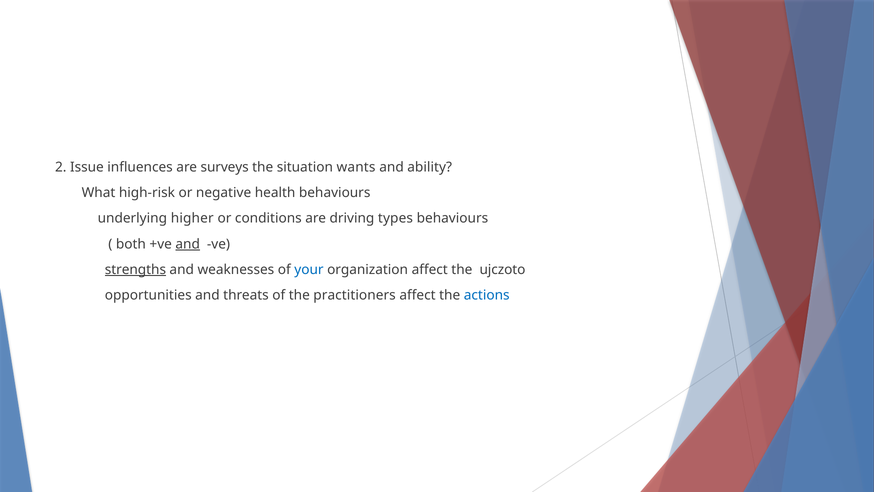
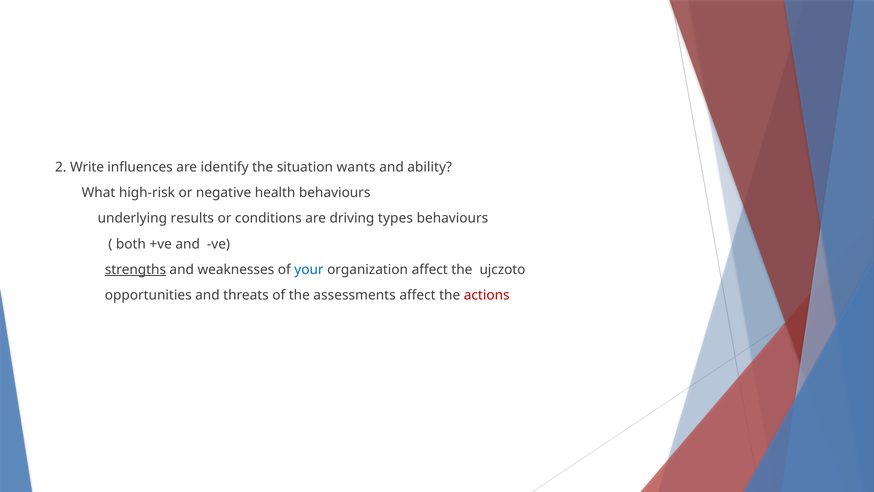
Issue: Issue -> Write
surveys: surveys -> identify
higher: higher -> results
and at (188, 244) underline: present -> none
practitioners: practitioners -> assessments
actions colour: blue -> red
